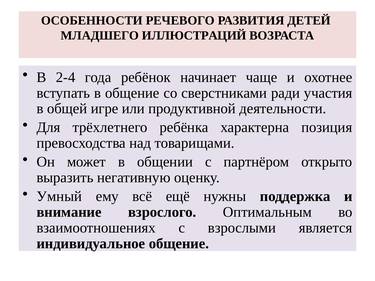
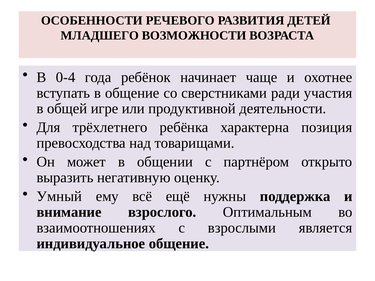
ИЛЛЮСТРАЦИЙ: ИЛЛЮСТРАЦИЙ -> ВОЗМОЖНОСТИ
2-4: 2-4 -> 0-4
